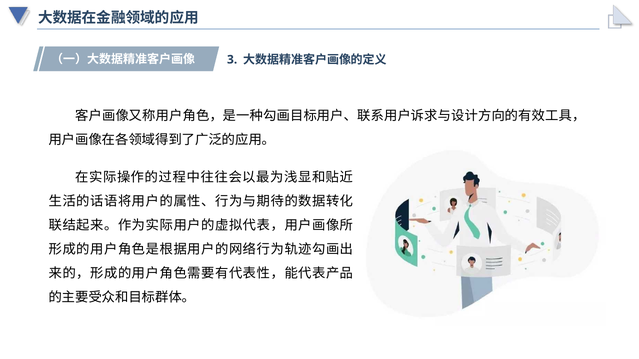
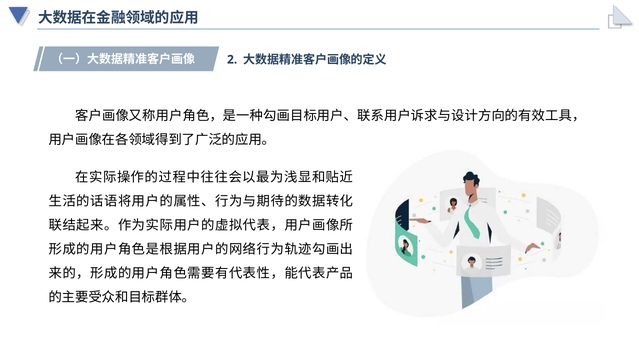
3: 3 -> 2
